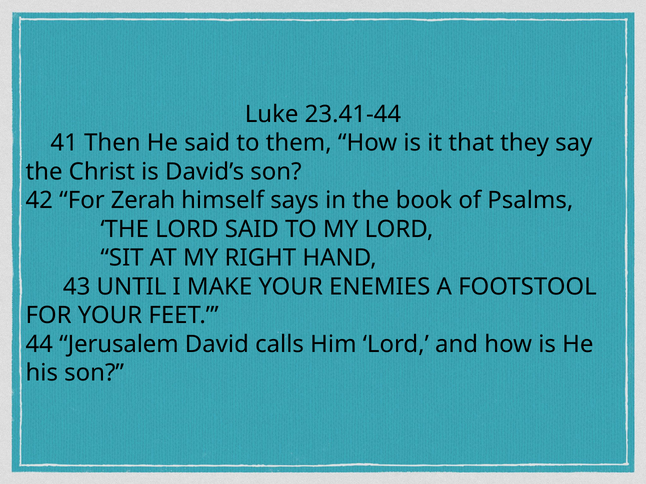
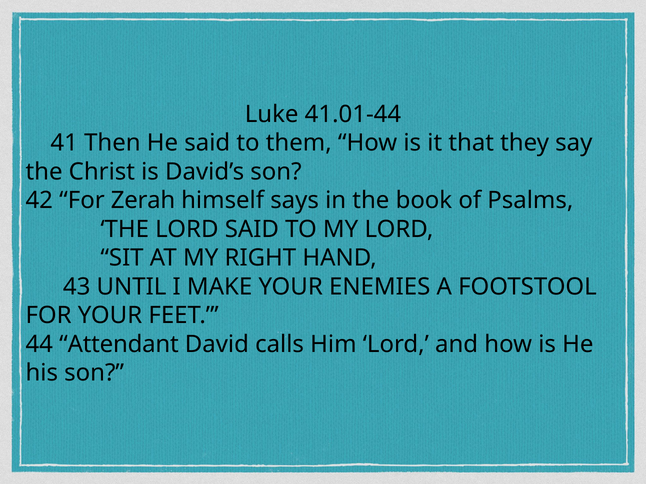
23.41-44: 23.41-44 -> 41.01-44
Jerusalem: Jerusalem -> Attendant
